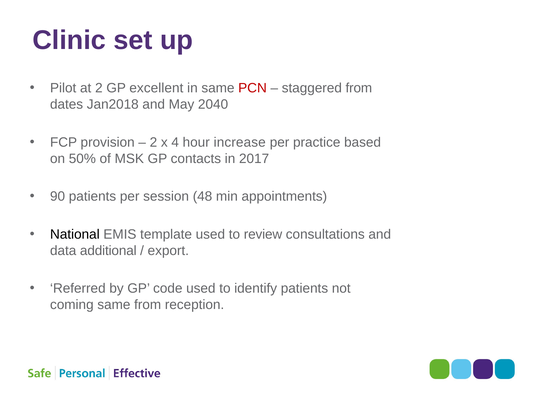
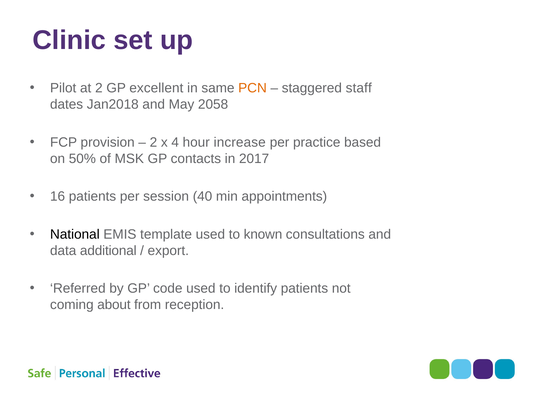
PCN colour: red -> orange
staggered from: from -> staff
2040: 2040 -> 2058
90: 90 -> 16
48: 48 -> 40
review: review -> known
coming same: same -> about
